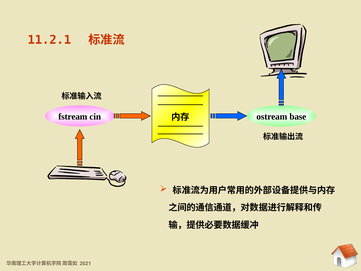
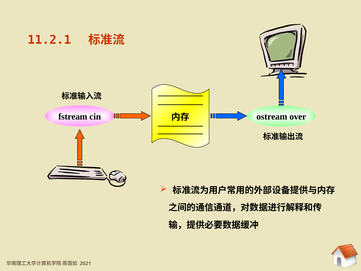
base: base -> over
